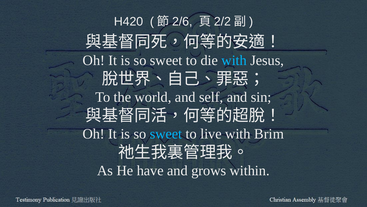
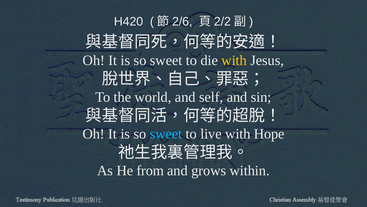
with at (234, 60) colour: light blue -> yellow
Brim: Brim -> Hope
have: have -> from
